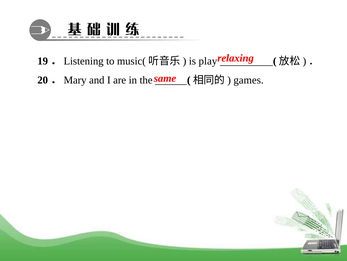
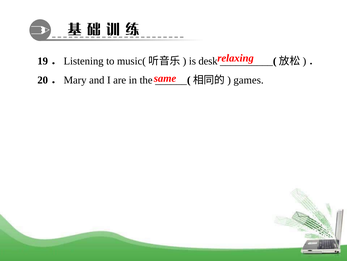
play: play -> desk
